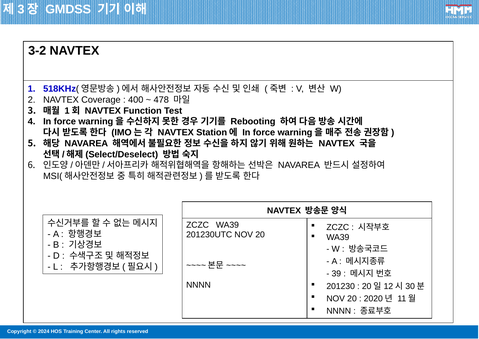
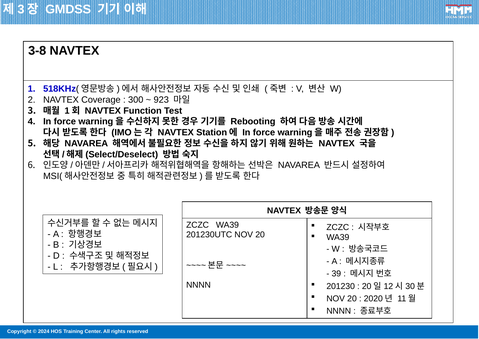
3-2: 3-2 -> 3-8
400: 400 -> 300
478: 478 -> 923
